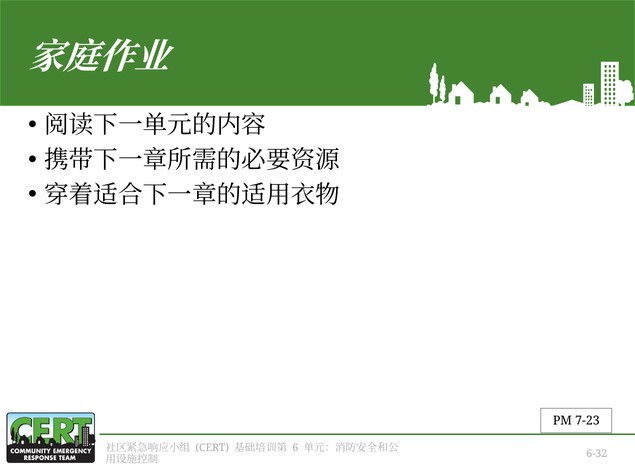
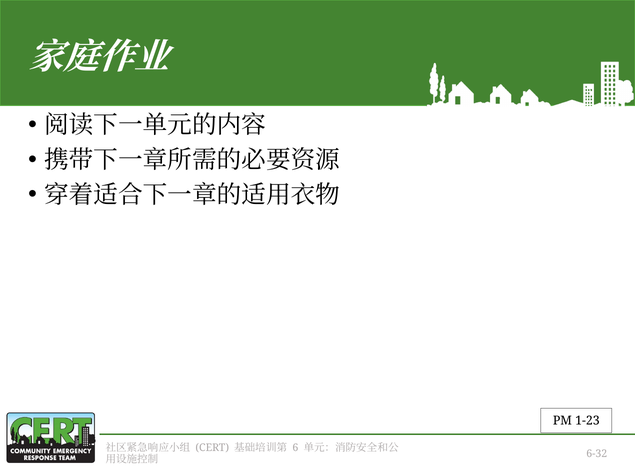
7-23: 7-23 -> 1-23
